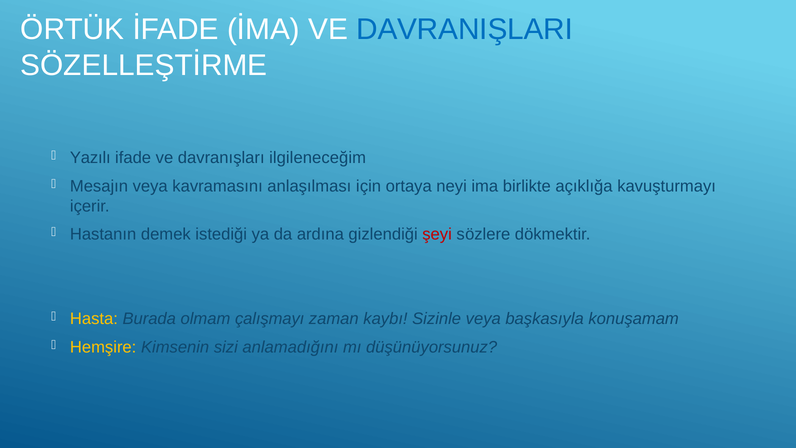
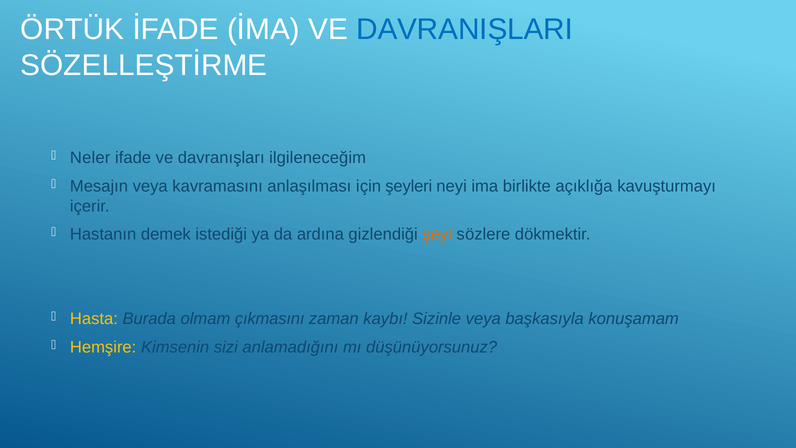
Yazılı: Yazılı -> Neler
ortaya: ortaya -> şeyleri
şeyi colour: red -> orange
çalışmayı: çalışmayı -> çıkmasını
